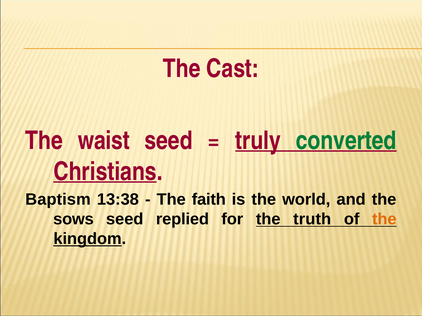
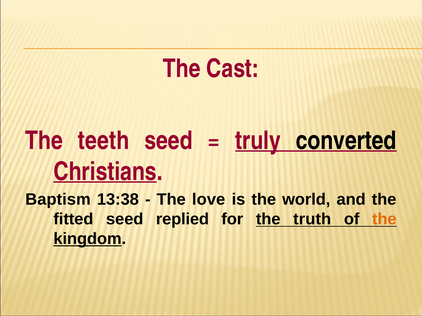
waist: waist -> teeth
converted colour: green -> black
faith: faith -> love
sows: sows -> fitted
